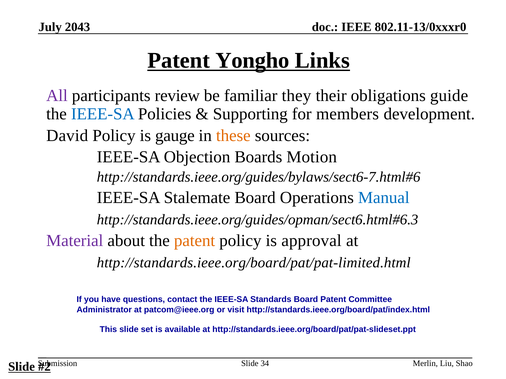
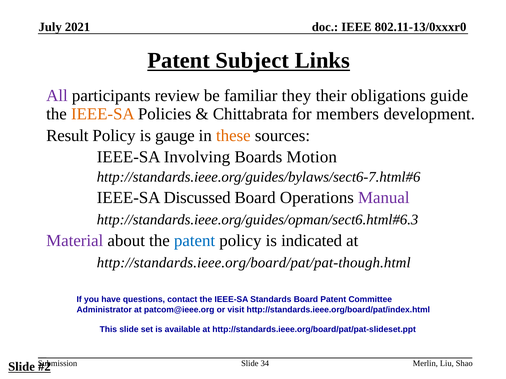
2043: 2043 -> 2021
Yongho: Yongho -> Subject
IEEE-SA at (103, 114) colour: blue -> orange
Supporting: Supporting -> Chittabrata
David: David -> Result
Objection: Objection -> Involving
Stalemate: Stalemate -> Discussed
Manual colour: blue -> purple
patent at (195, 241) colour: orange -> blue
approval: approval -> indicated
http://standards.ieee.org/board/pat/pat-limited.html: http://standards.ieee.org/board/pat/pat-limited.html -> http://standards.ieee.org/board/pat/pat-though.html
